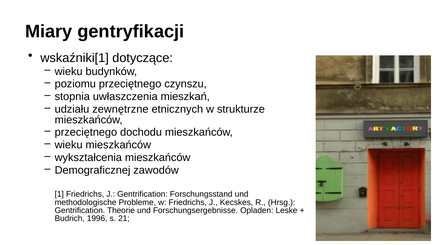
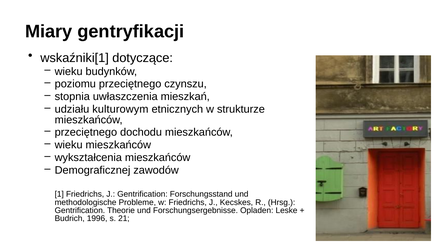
zewnętrzne: zewnętrzne -> kulturowym
